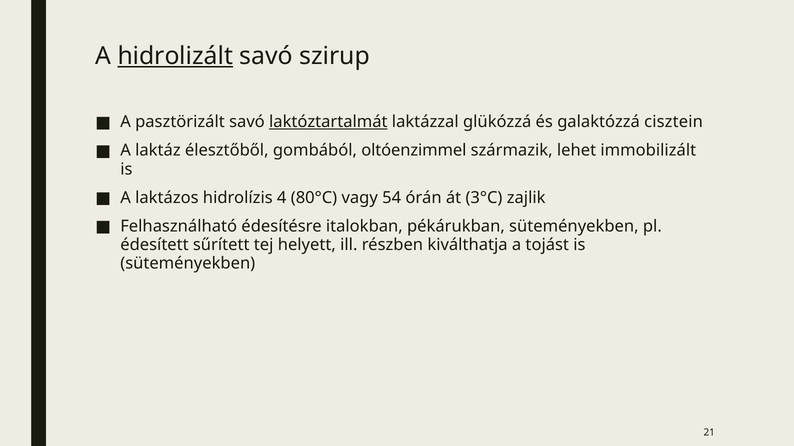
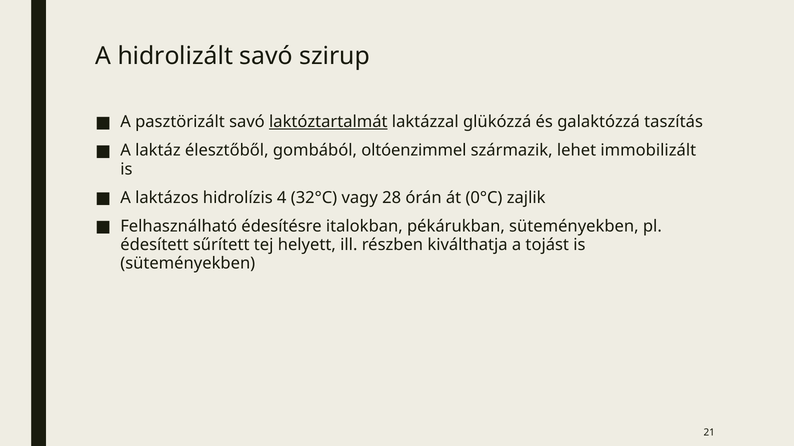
hidrolizált underline: present -> none
cisztein: cisztein -> taszítás
80°C: 80°C -> 32°C
54: 54 -> 28
3°C: 3°C -> 0°C
